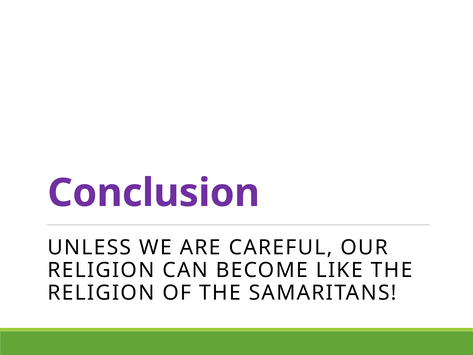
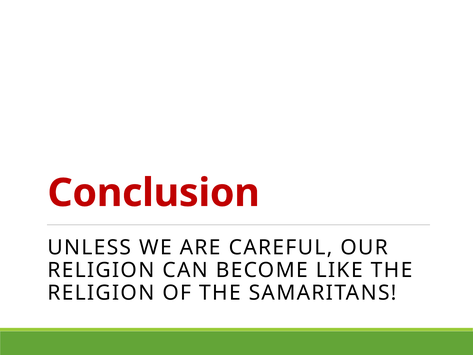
Conclusion colour: purple -> red
